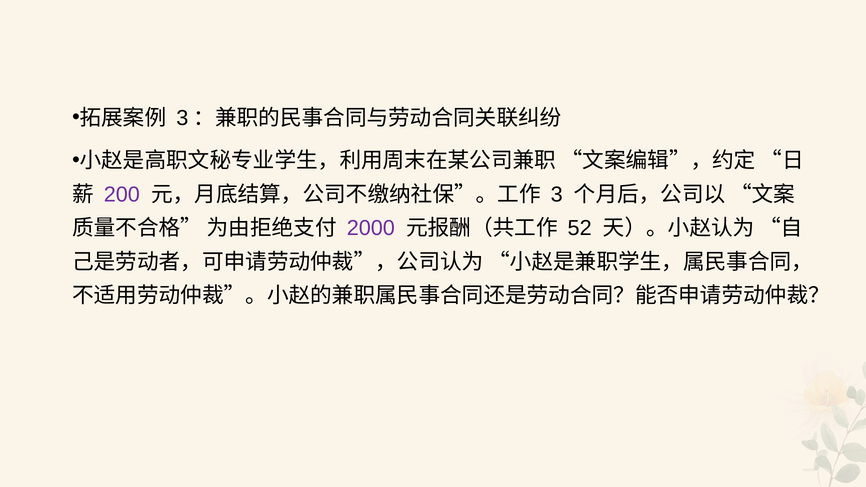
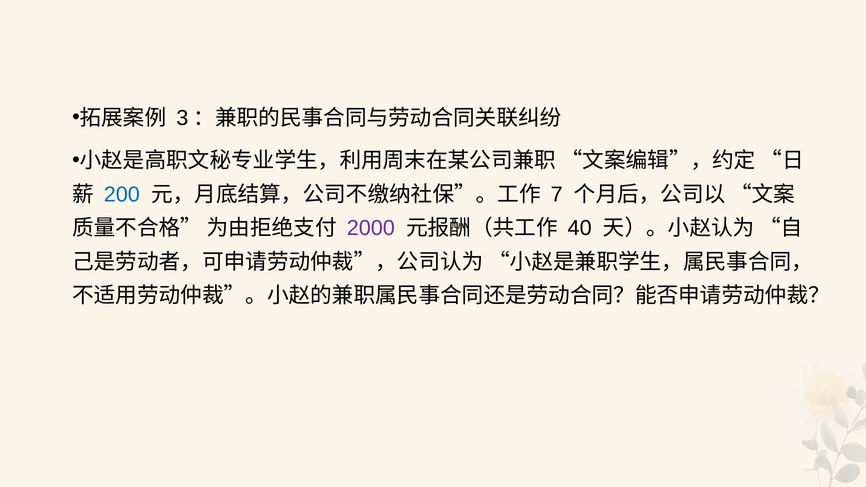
200 colour: purple -> blue
3: 3 -> 7
52: 52 -> 40
